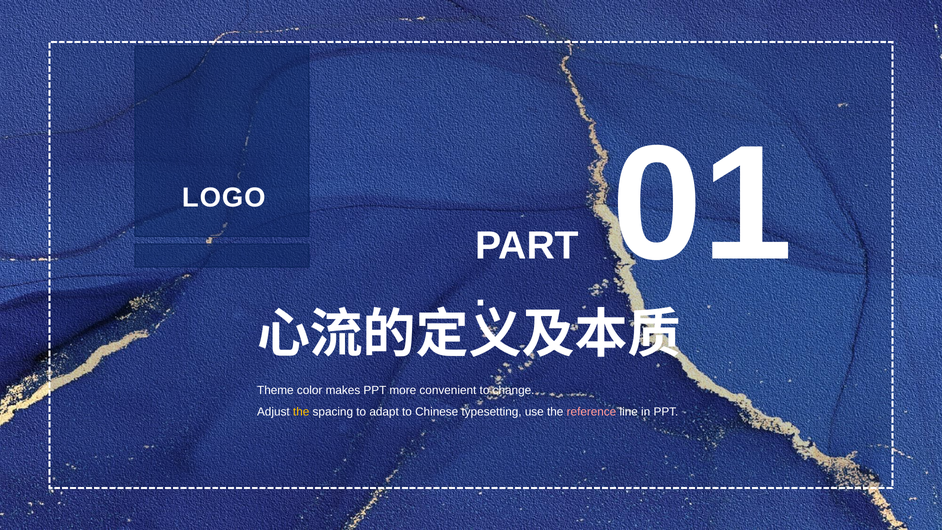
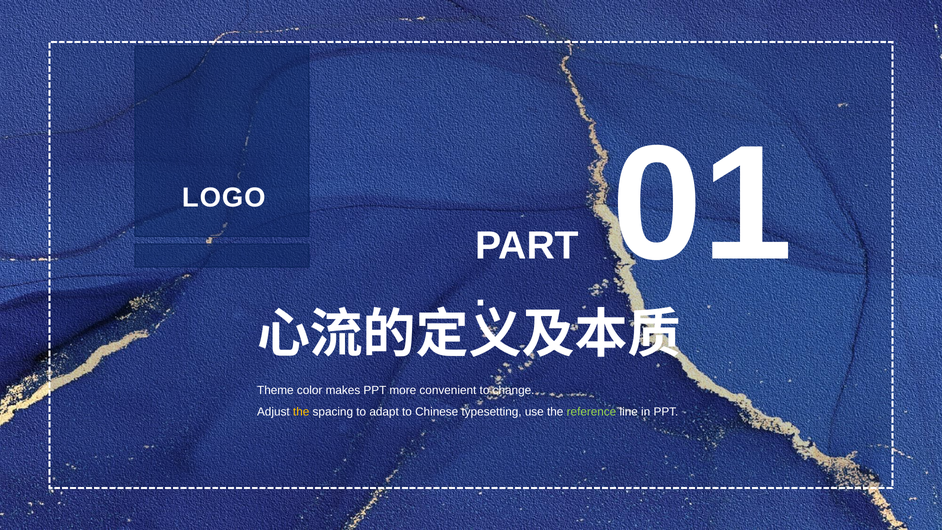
reference colour: pink -> light green
